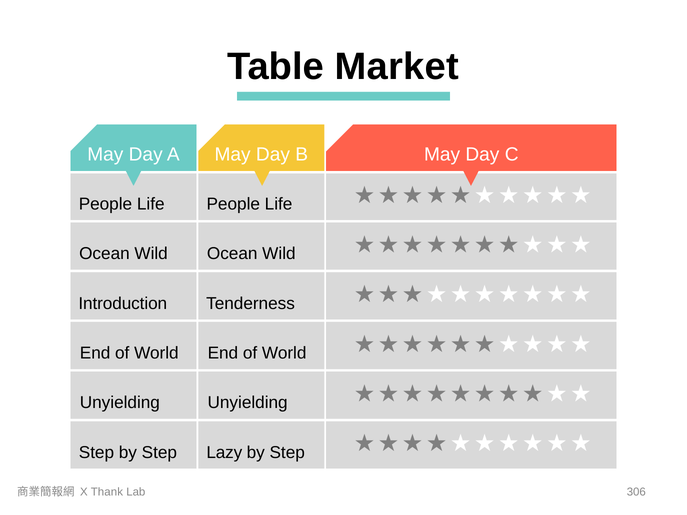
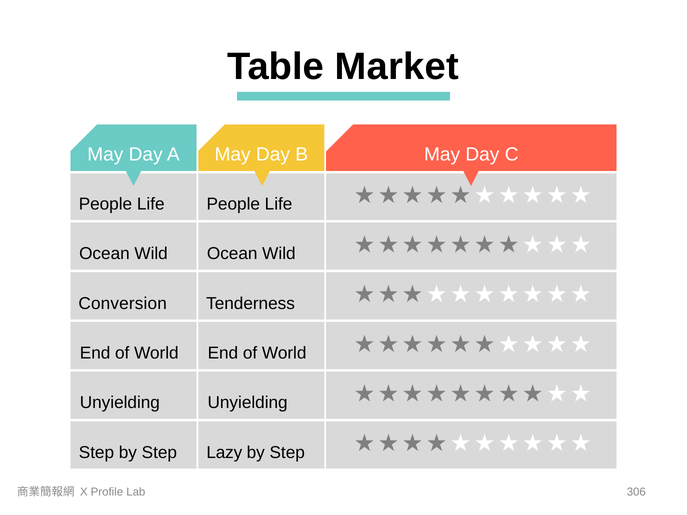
Introduction: Introduction -> Conversion
Thank: Thank -> Profile
